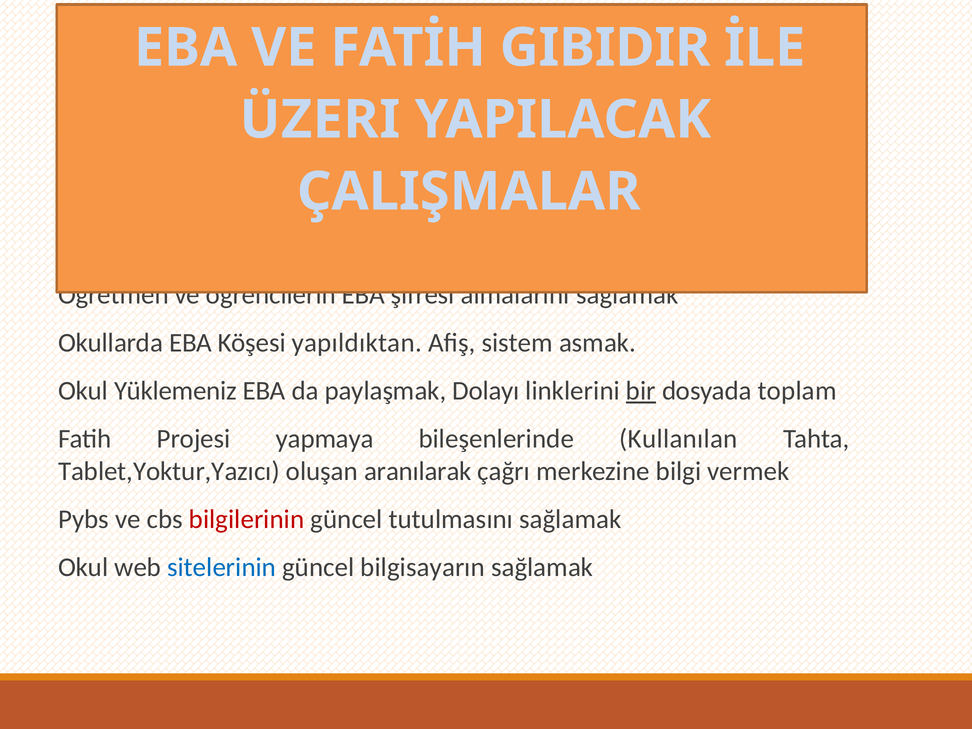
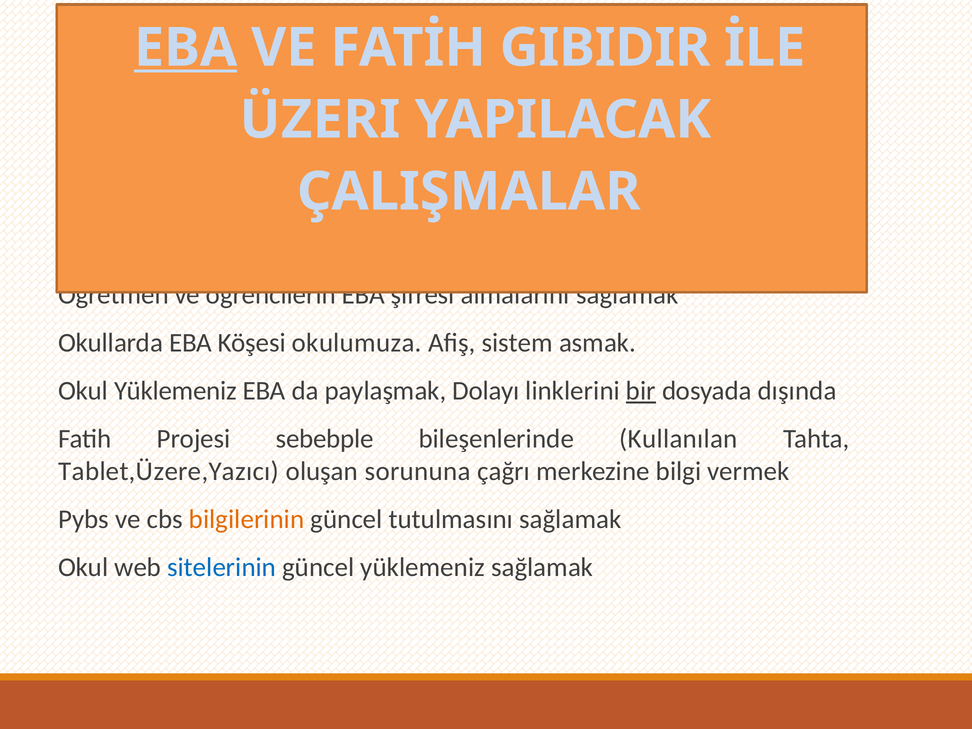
EBA at (186, 48) underline: none -> present
yapıldıktan: yapıldıktan -> okulumuza
toplam: toplam -> dışında
yapmaya: yapmaya -> sebebple
Tablet,Yoktur,Yazıcı: Tablet,Yoktur,Yazıcı -> Tablet,Üzere,Yazıcı
aranılarak: aranılarak -> sorununa
bilgilerinin colour: red -> orange
güncel bilgisayarın: bilgisayarın -> yüklemeniz
